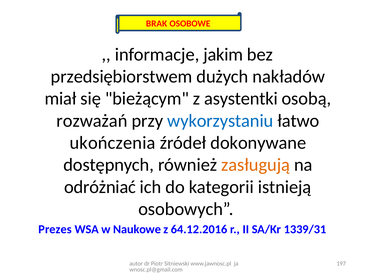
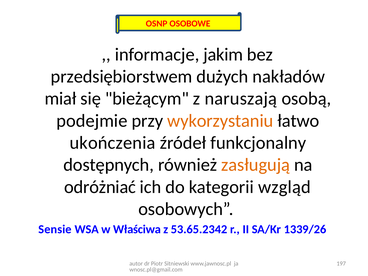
BRAK: BRAK -> OSNP
asystentki: asystentki -> naruszają
rozważań: rozważań -> podejmie
wykorzystaniu colour: blue -> orange
dokonywane: dokonywane -> funkcjonalny
istnieją: istnieją -> wzgląd
Prezes: Prezes -> Sensie
Naukowe: Naukowe -> Właściwa
64.12.2016: 64.12.2016 -> 53.65.2342
1339/31: 1339/31 -> 1339/26
